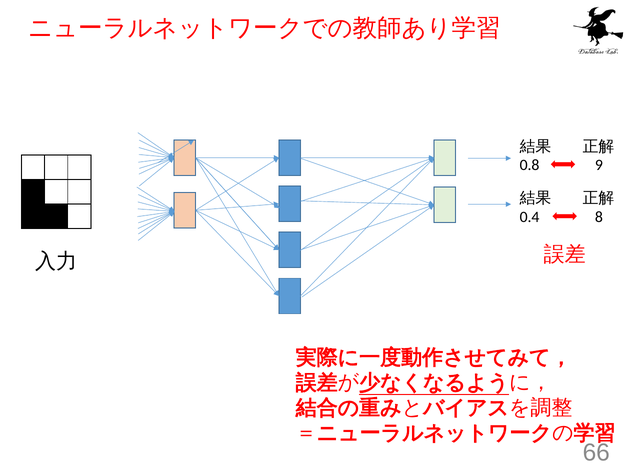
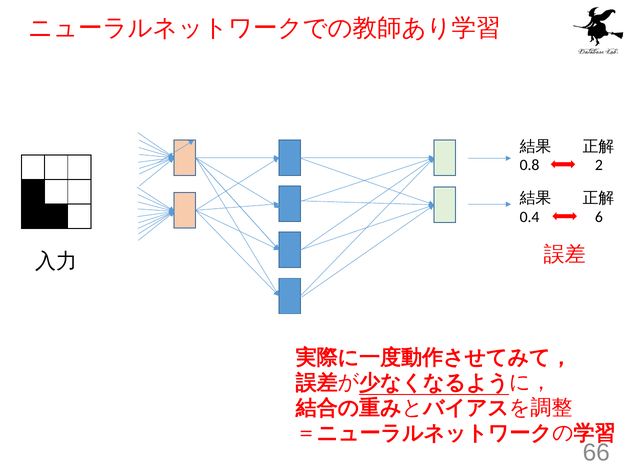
9: 9 -> 2
8: 8 -> 6
